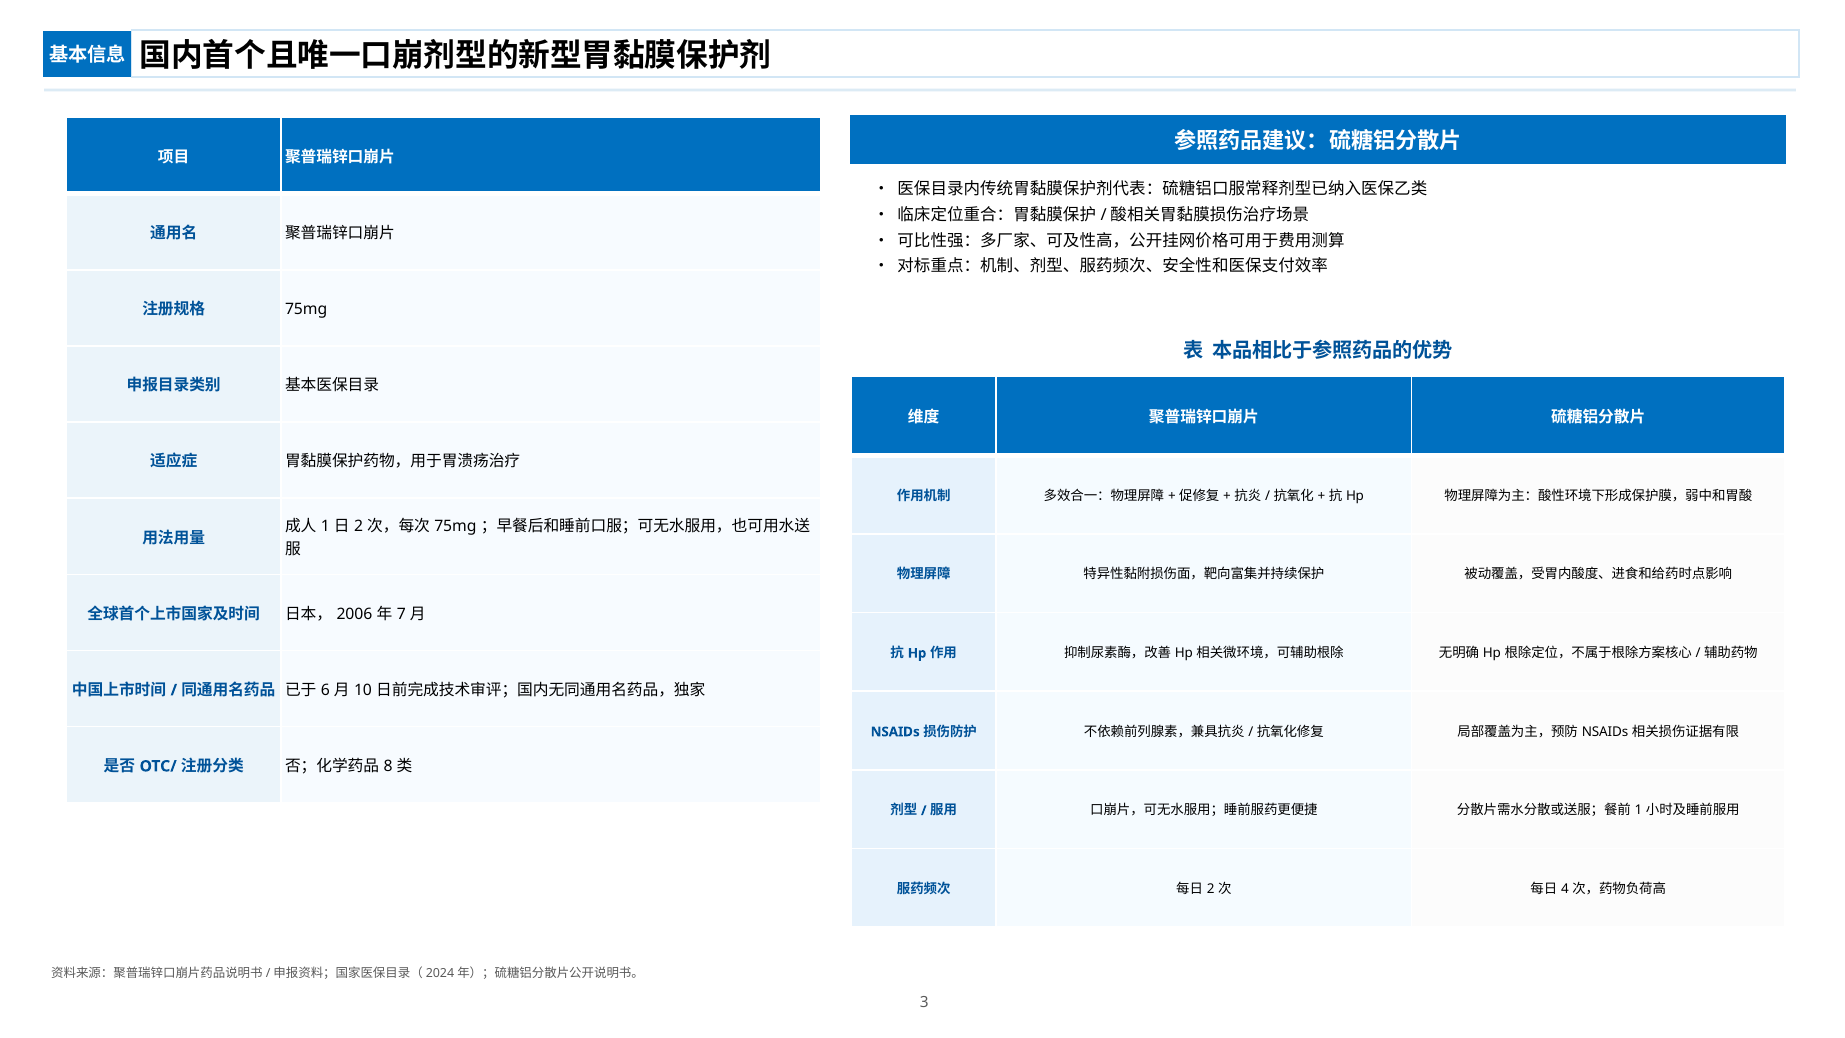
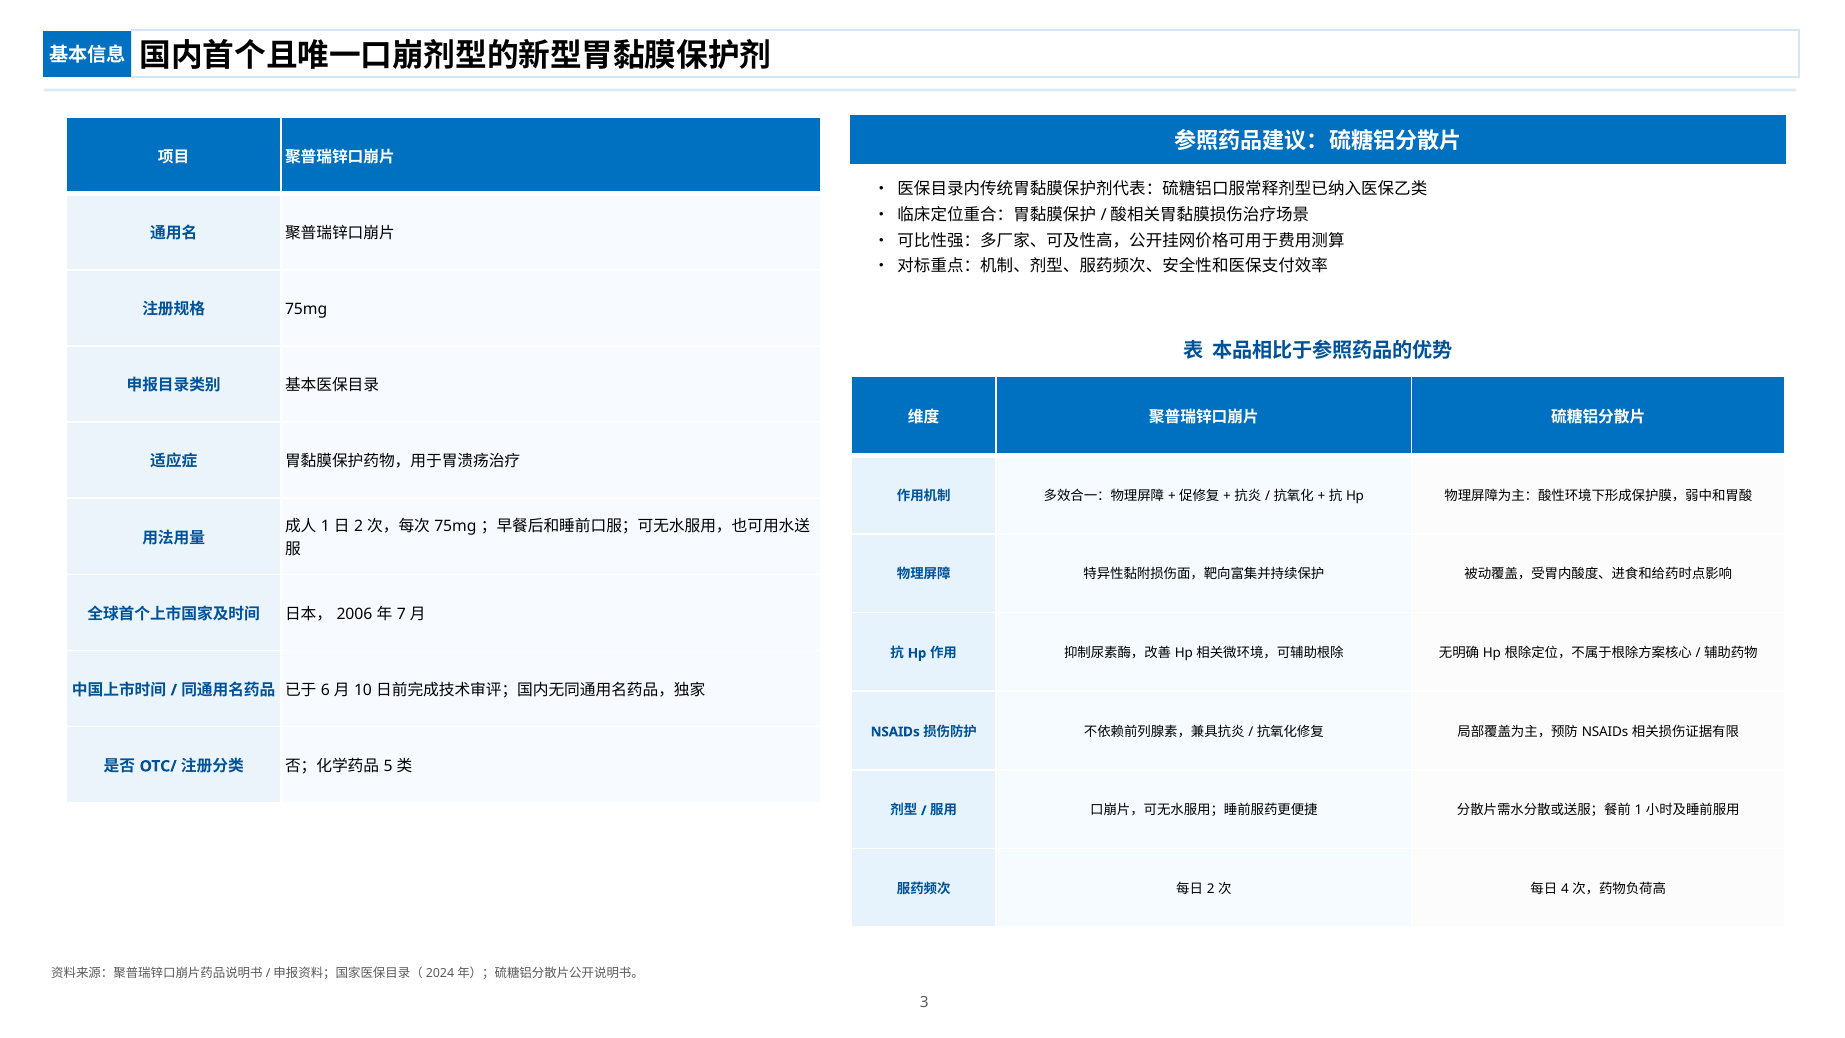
8: 8 -> 5
